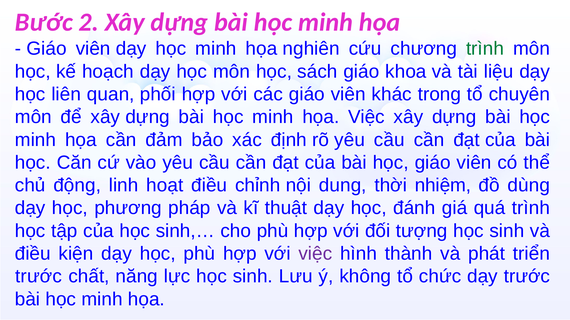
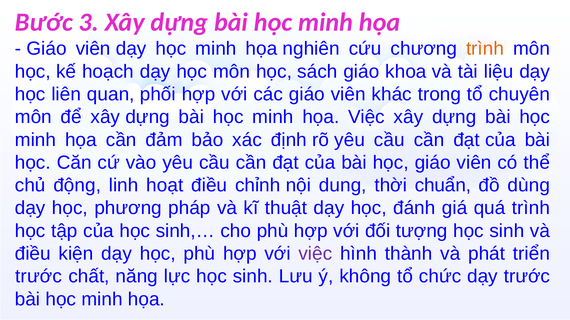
2: 2 -> 3
trình at (485, 49) colour: green -> orange
nhiệm: nhiệm -> chuẩn
